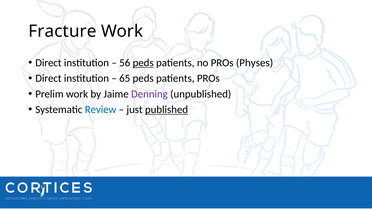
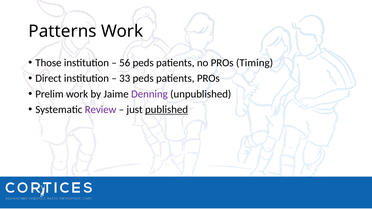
Fracture: Fracture -> Patterns
Direct at (48, 63): Direct -> Those
peds at (143, 63) underline: present -> none
Physes: Physes -> Timing
65: 65 -> 33
Review colour: blue -> purple
